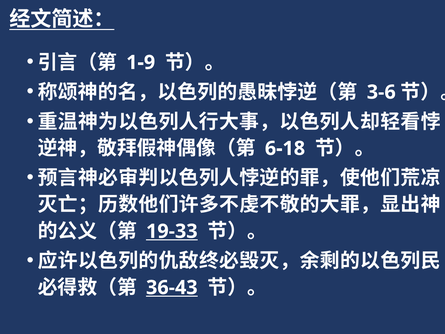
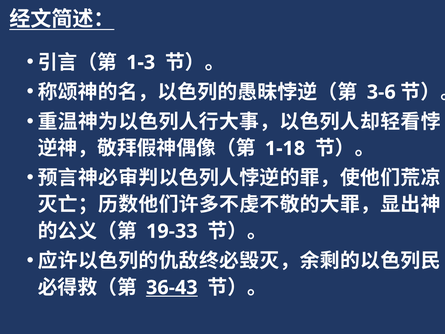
1-9: 1-9 -> 1-3
6-18: 6-18 -> 1-18
19-33 underline: present -> none
